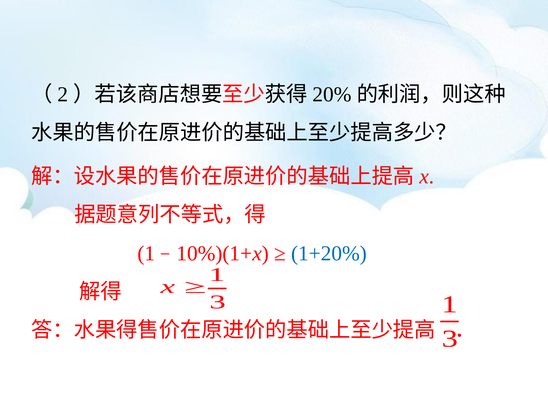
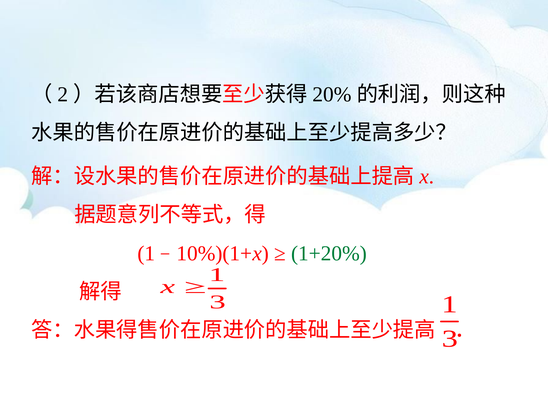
1+20% colour: blue -> green
